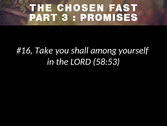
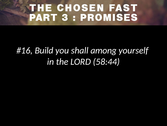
Take: Take -> Build
58:53: 58:53 -> 58:44
